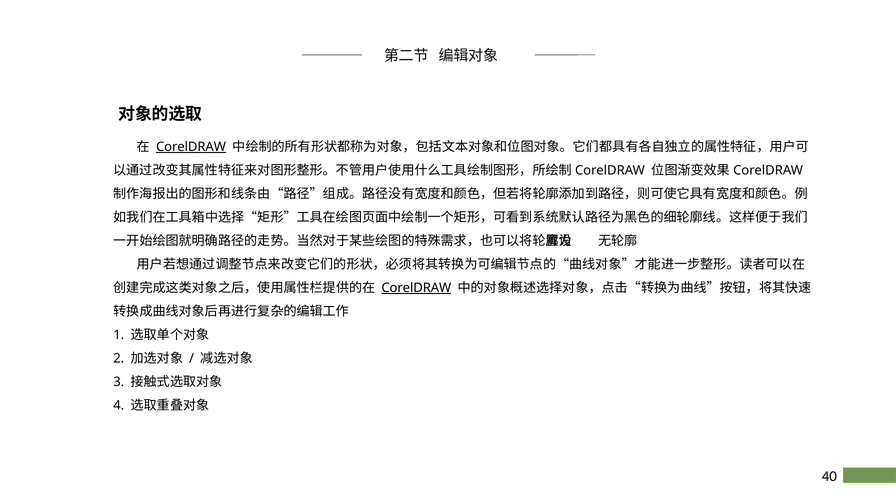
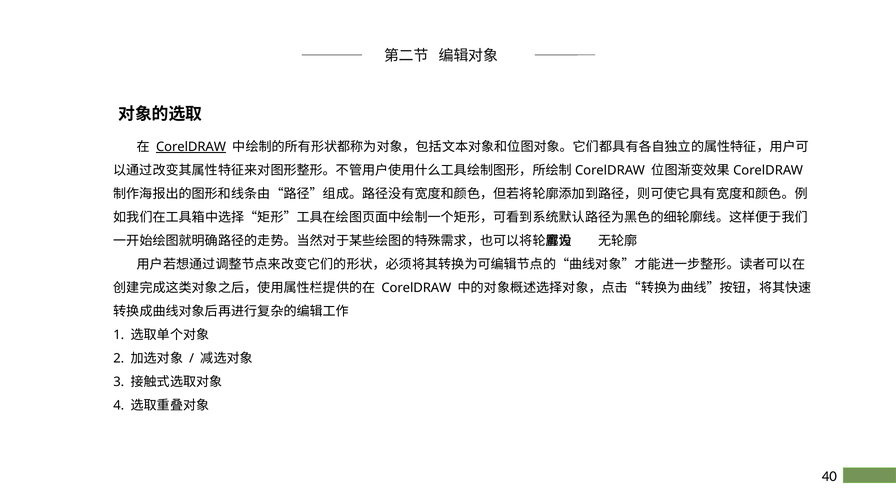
CorelDRAW at (416, 288) underline: present -> none
